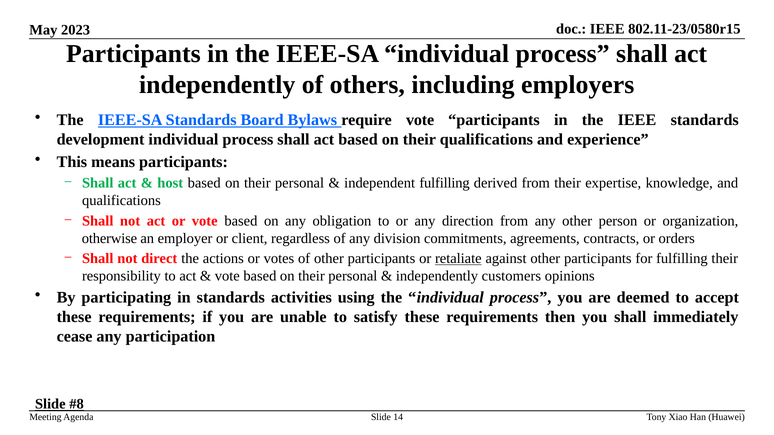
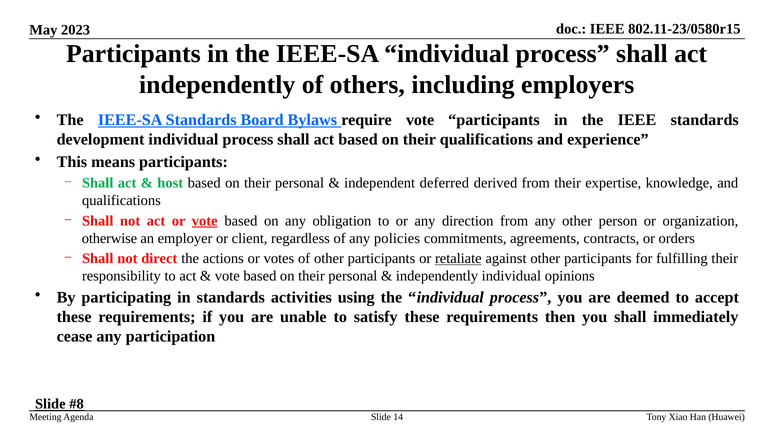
independent fulfilling: fulfilling -> deferred
vote at (205, 221) underline: none -> present
division: division -> policies
independently customers: customers -> individual
